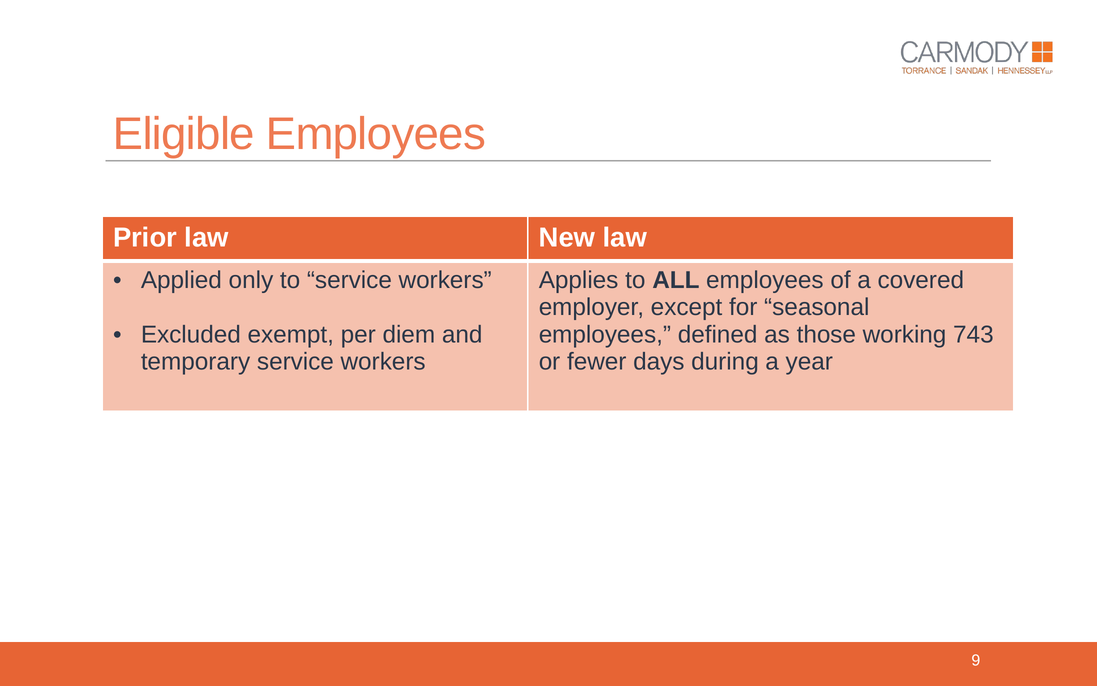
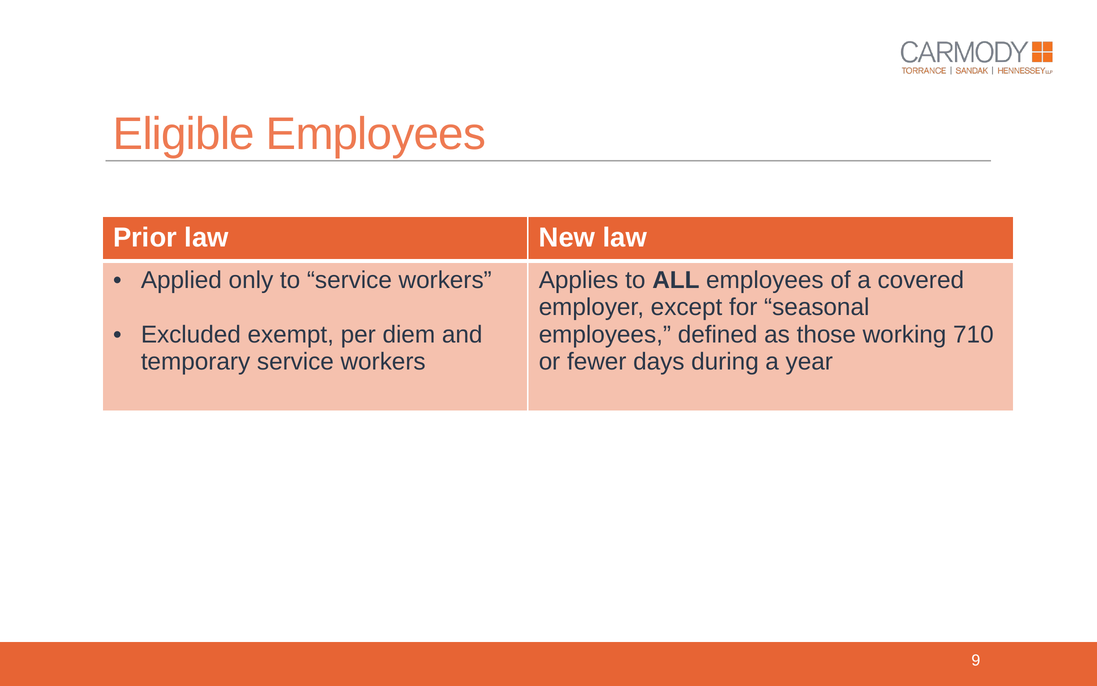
743: 743 -> 710
